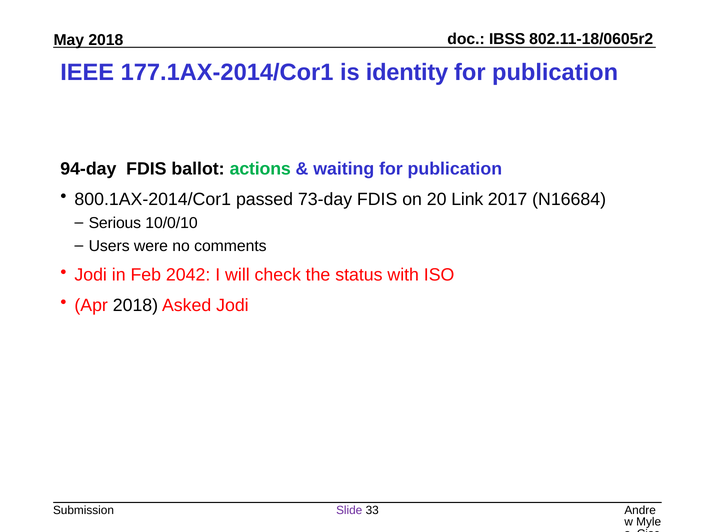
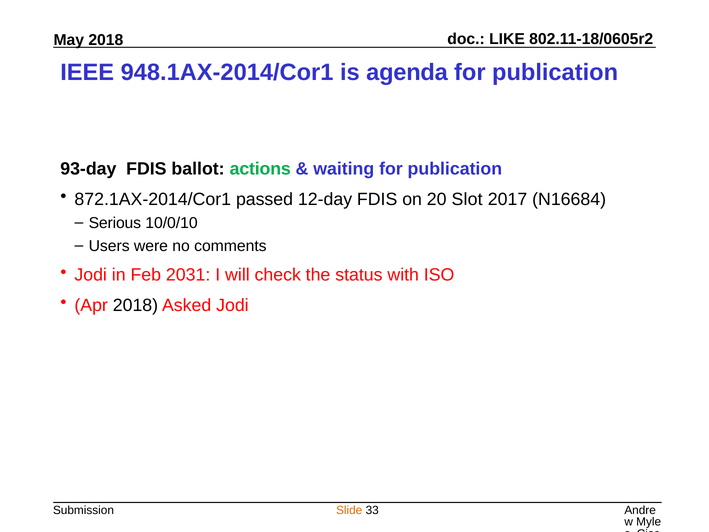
IBSS: IBSS -> LIKE
177.1AX-2014/Cor1: 177.1AX-2014/Cor1 -> 948.1AX-2014/Cor1
identity: identity -> agenda
94-day: 94-day -> 93-day
800.1AX-2014/Cor1: 800.1AX-2014/Cor1 -> 872.1AX-2014/Cor1
73-day: 73-day -> 12-day
Link: Link -> Slot
2042: 2042 -> 2031
Slide colour: purple -> orange
